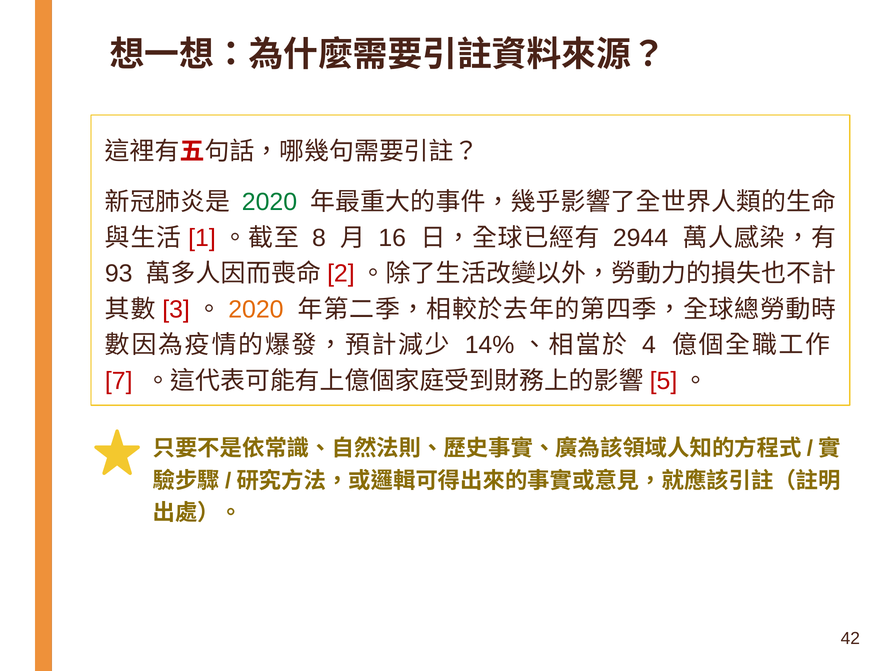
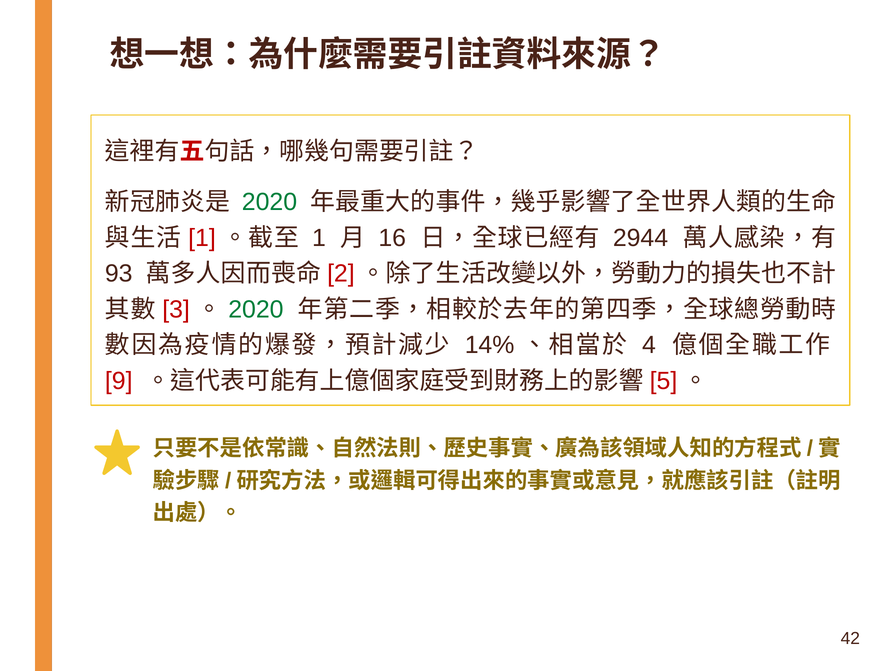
8 at (319, 238): 8 -> 1
2020 at (256, 310) colour: orange -> green
7: 7 -> 9
